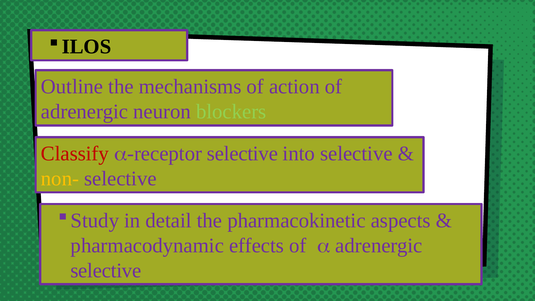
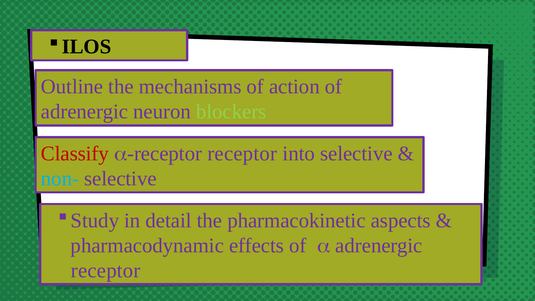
selective at (242, 154): selective -> receptor
non- colour: yellow -> light blue
selective at (106, 270): selective -> receptor
